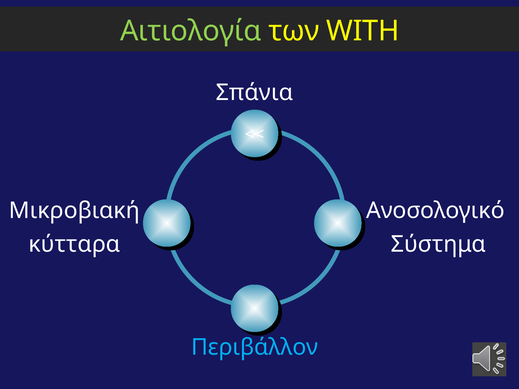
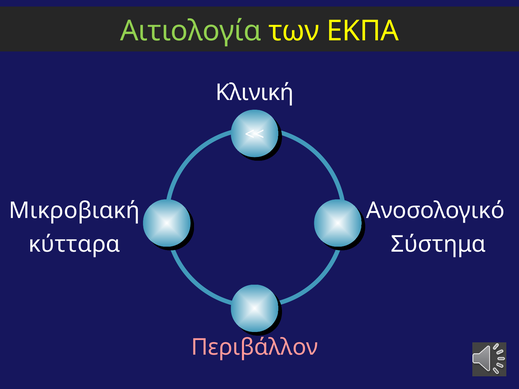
WITH: WITH -> ΕΚΠΑ
Σπάνια: Σπάνια -> Κλινική
Περιβάλλον colour: light blue -> pink
